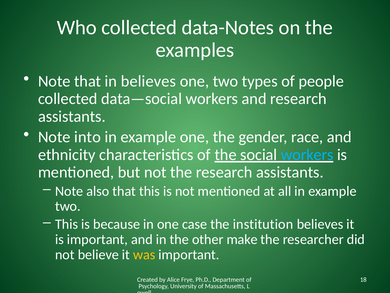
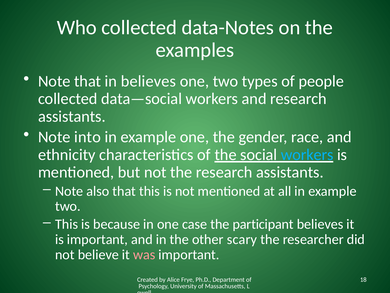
institution: institution -> participant
make: make -> scary
was colour: yellow -> pink
